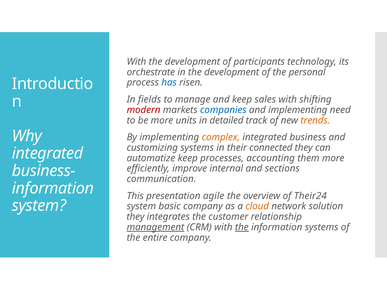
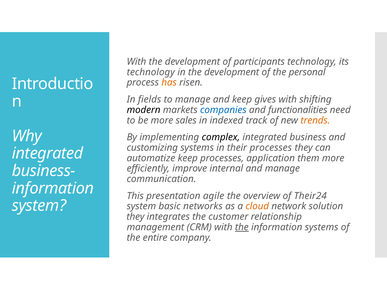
orchestrate at (151, 72): orchestrate -> technology
has colour: blue -> orange
sales: sales -> gives
modern colour: red -> black
and implementing: implementing -> functionalities
units: units -> sales
detailed: detailed -> indexed
complex colour: orange -> black
their connected: connected -> processes
accounting: accounting -> application
and sections: sections -> manage
basic company: company -> networks
management underline: present -> none
